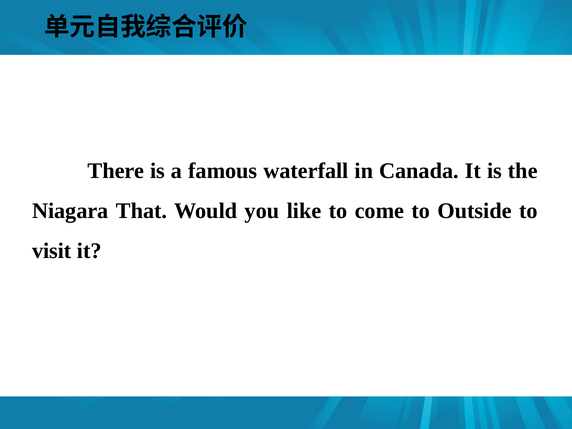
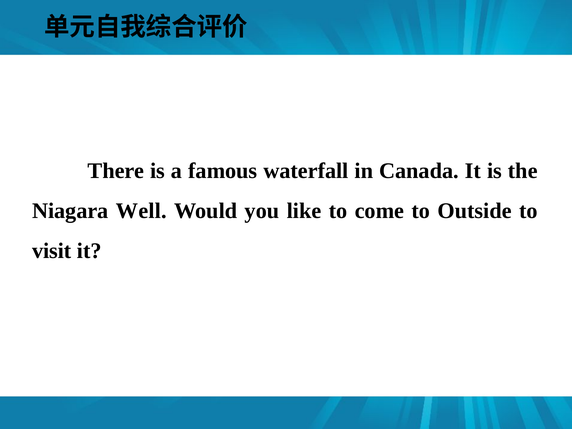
That: That -> Well
